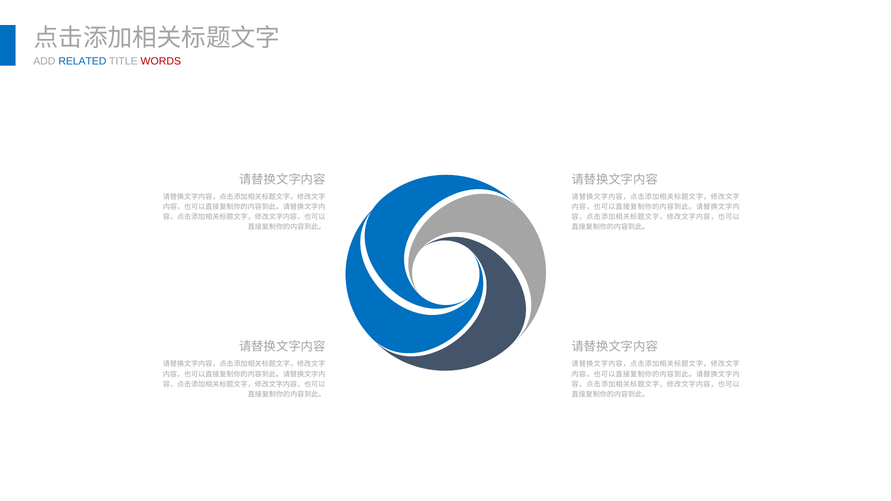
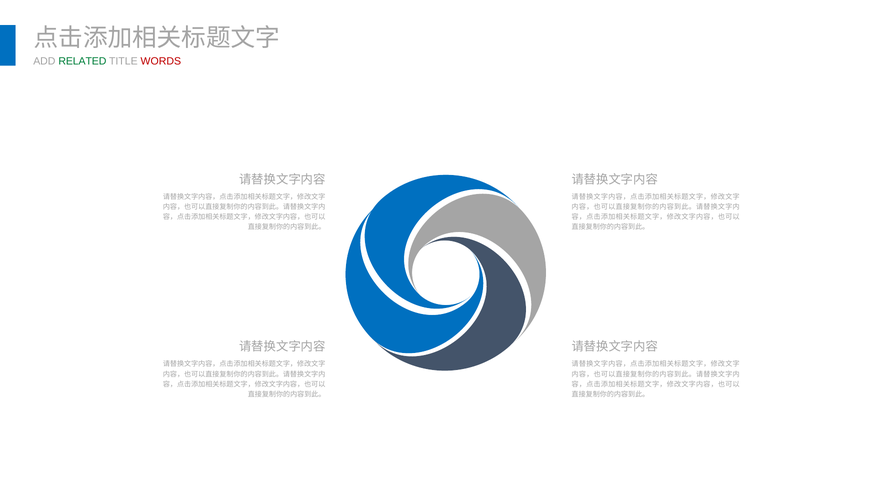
RELATED colour: blue -> green
